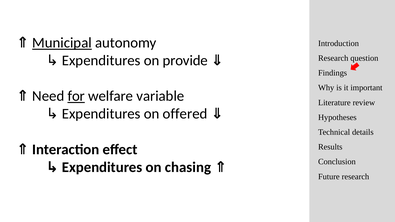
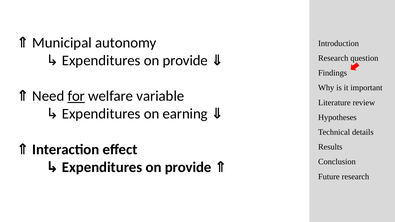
Municipal underline: present -> none
offered: offered -> earning
chasing at (188, 167): chasing -> provide
